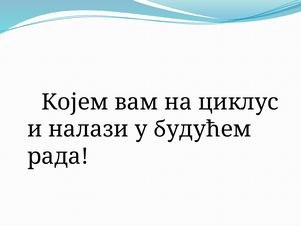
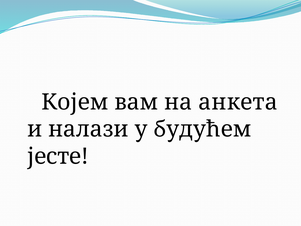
циклус: циклус -> анкета
рада: рада -> јесте
